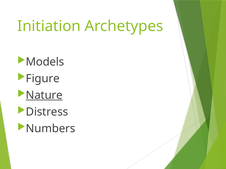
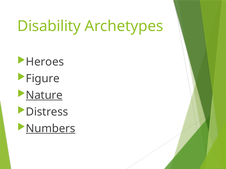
Initiation: Initiation -> Disability
Models: Models -> Heroes
Numbers underline: none -> present
